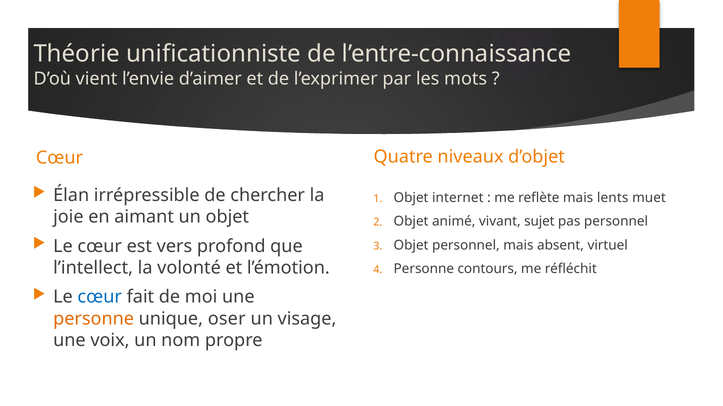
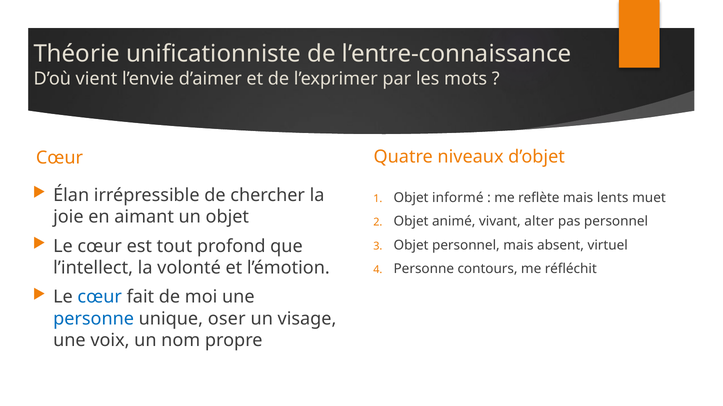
internet: internet -> informé
sujet: sujet -> alter
vers: vers -> tout
personne at (94, 319) colour: orange -> blue
